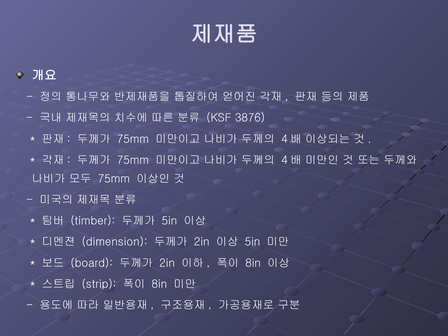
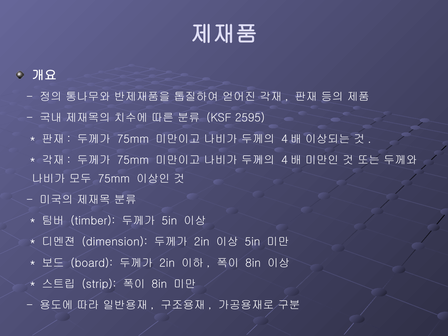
3876: 3876 -> 2595
